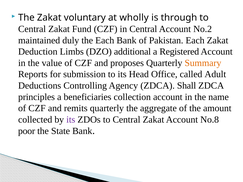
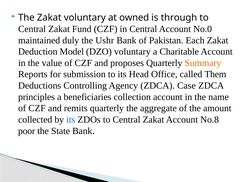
wholly: wholly -> owned
No.2: No.2 -> No.0
the Each: Each -> Ushr
Limbs: Limbs -> Model
DZO additional: additional -> voluntary
Registered: Registered -> Charitable
Adult: Adult -> Them
Shall: Shall -> Case
its at (71, 120) colour: purple -> blue
